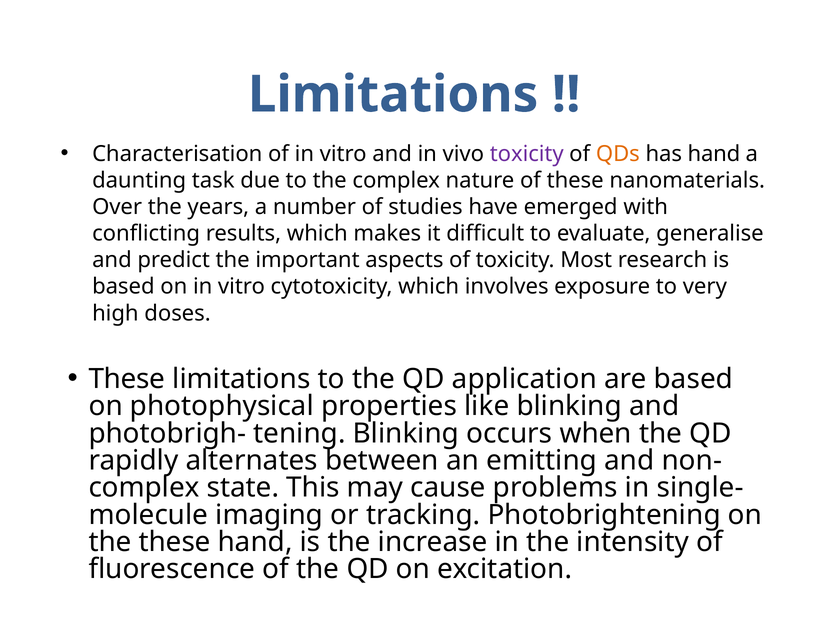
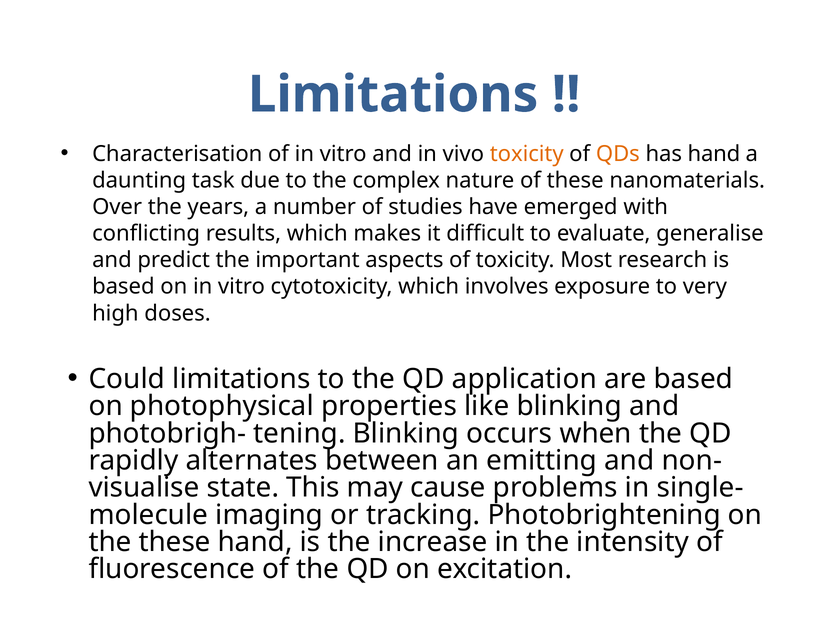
toxicity at (527, 154) colour: purple -> orange
These at (127, 379): These -> Could
complex at (144, 487): complex -> visualise
